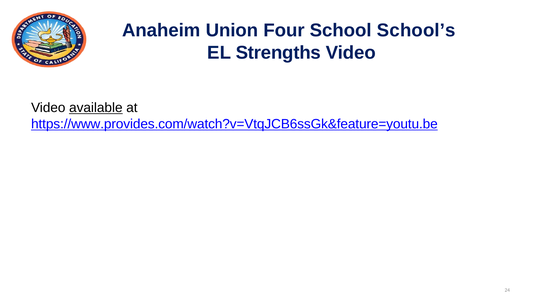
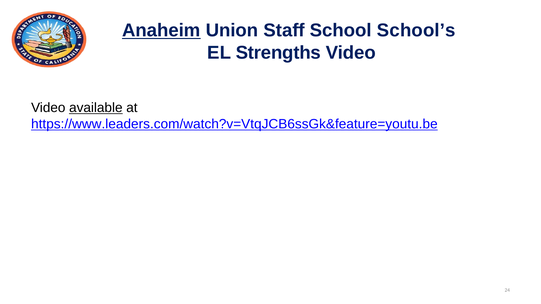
Anaheim underline: none -> present
Four: Four -> Staff
https://www.provides.com/watch?v=VtqJCB6ssGk&feature=youtu.be: https://www.provides.com/watch?v=VtqJCB6ssGk&feature=youtu.be -> https://www.leaders.com/watch?v=VtqJCB6ssGk&feature=youtu.be
